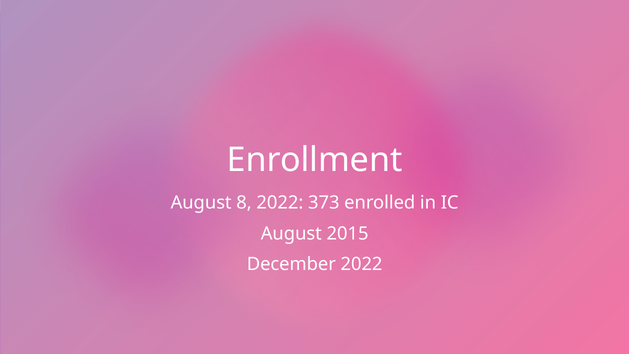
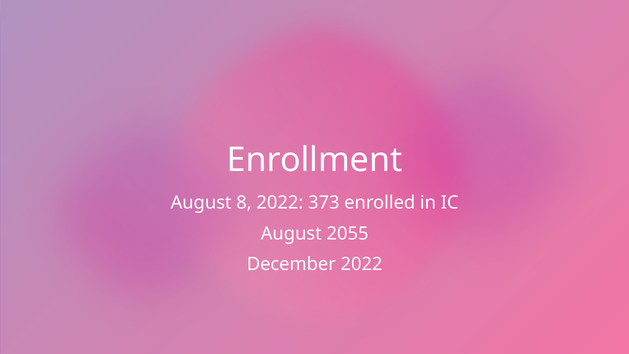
2015: 2015 -> 2055
